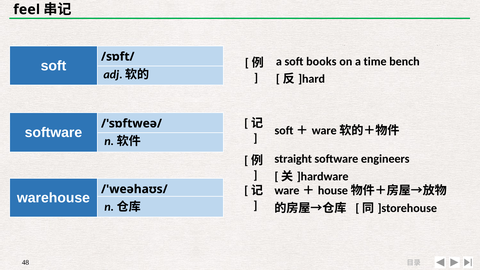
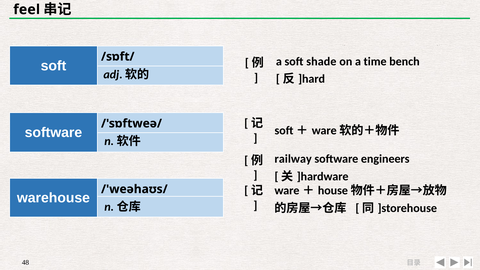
books: books -> shade
straight: straight -> railway
